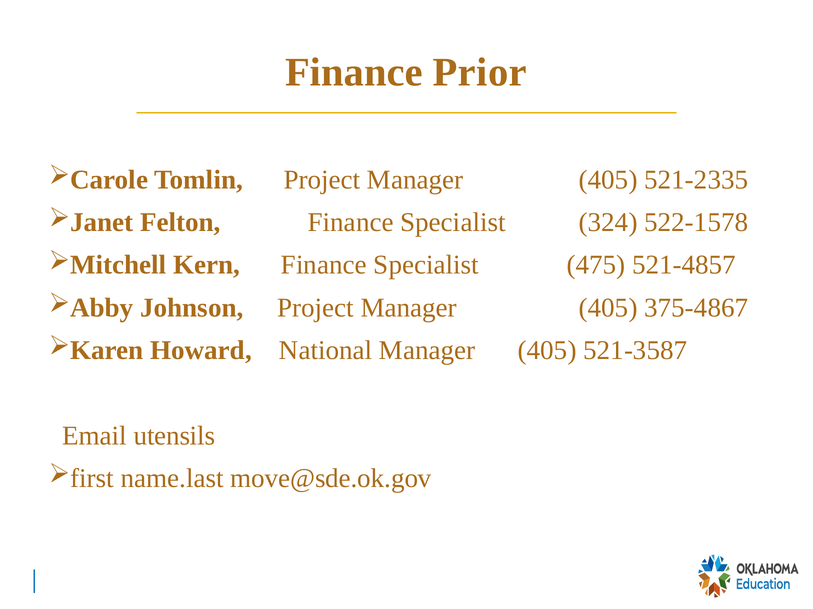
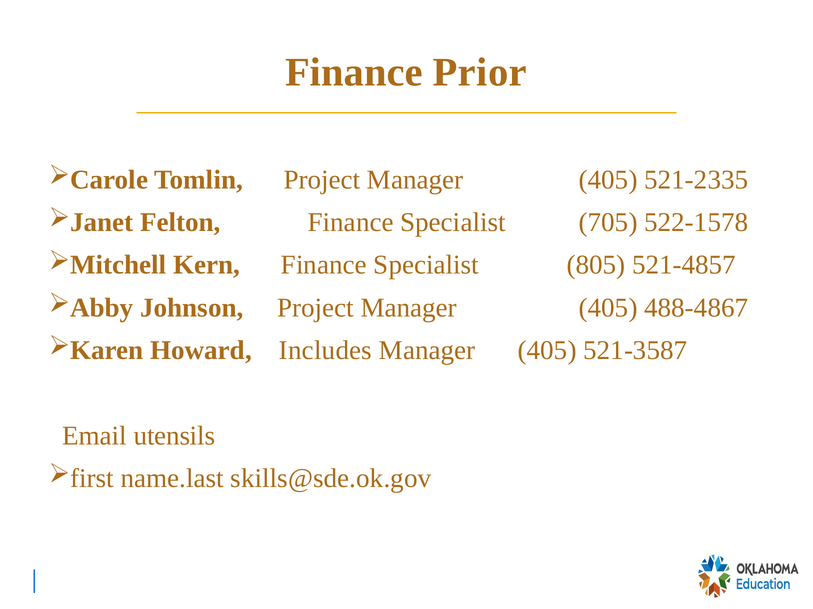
324: 324 -> 705
475: 475 -> 805
375-4867: 375-4867 -> 488-4867
National: National -> Includes
move@sde.ok.gov: move@sde.ok.gov -> skills@sde.ok.gov
